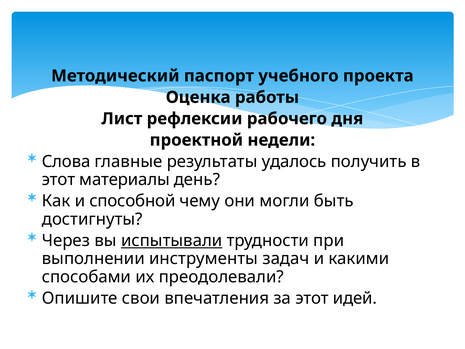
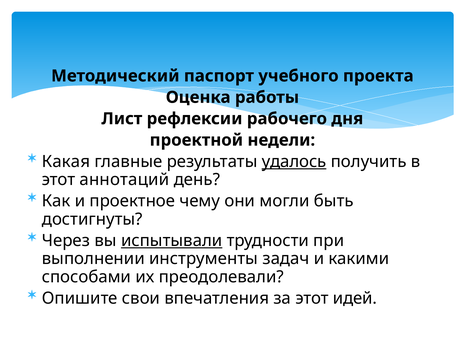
Слова: Слова -> Какая
удалось underline: none -> present
материалы: материалы -> аннотаций
способной: способной -> проектное
